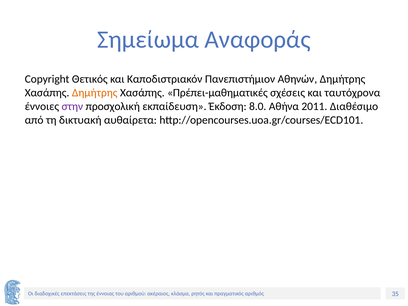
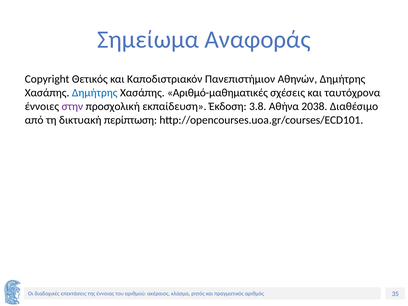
Δημήτρης at (95, 93) colour: orange -> blue
Πρέπει-μαθηματικές: Πρέπει-μαθηματικές -> Αριθμό-μαθηματικές
8.0: 8.0 -> 3.8
2011: 2011 -> 2038
αυθαίρετα: αυθαίρετα -> περίπτωση
